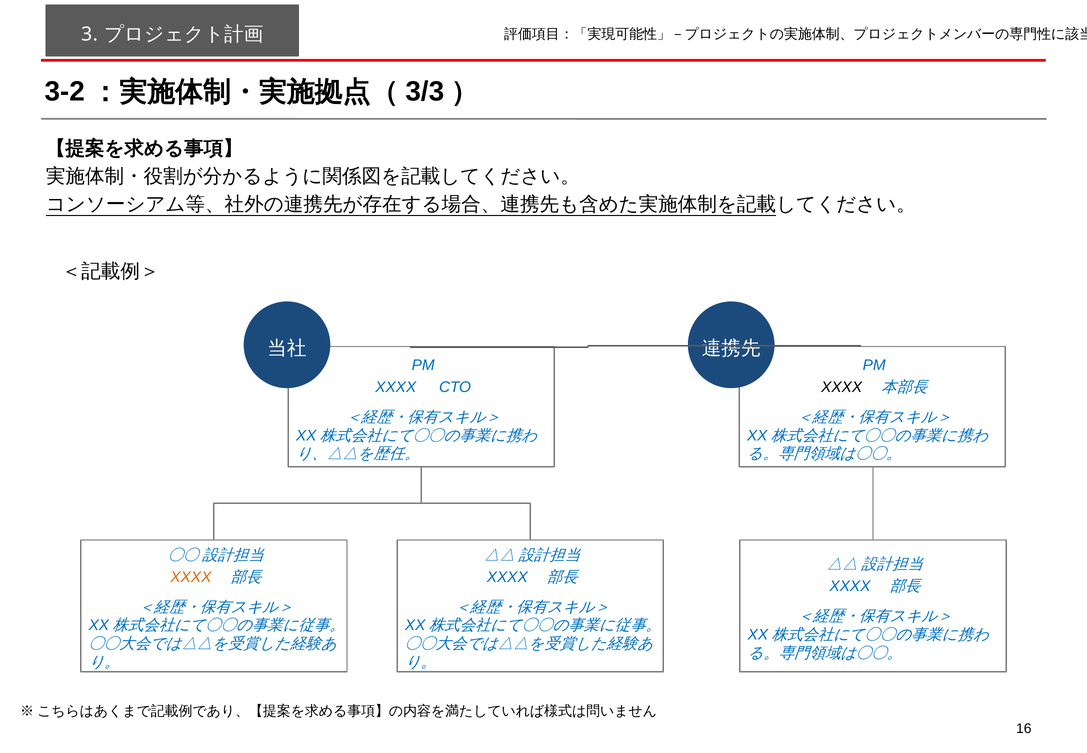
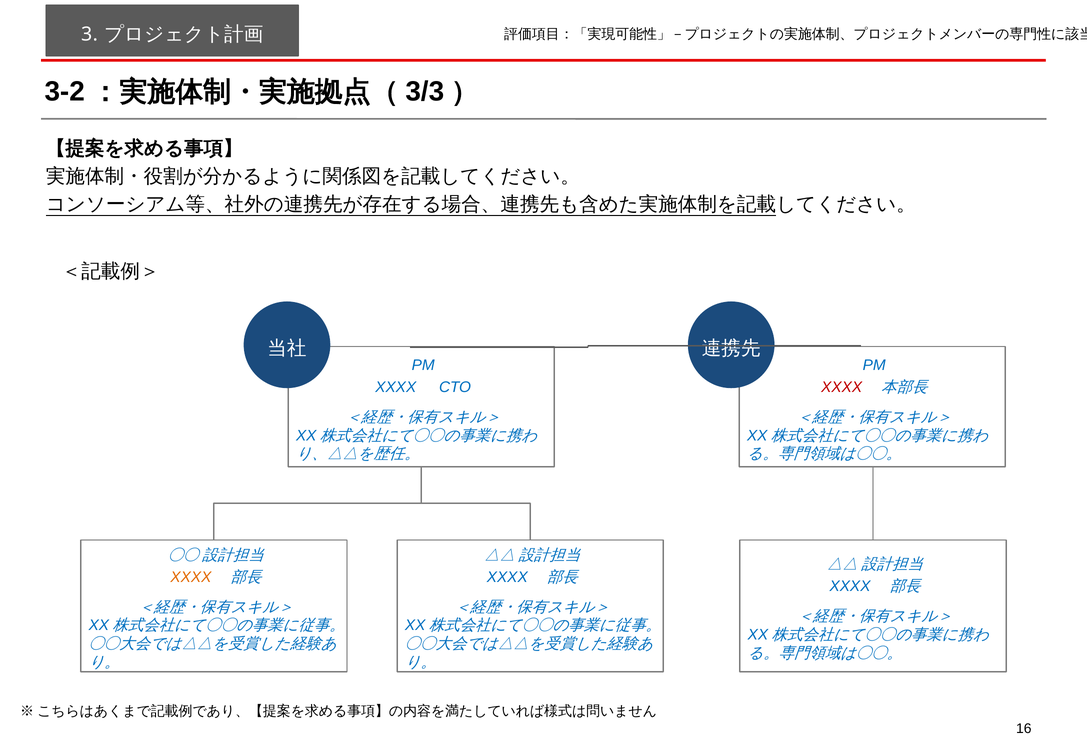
XXXX at (842, 387) colour: black -> red
